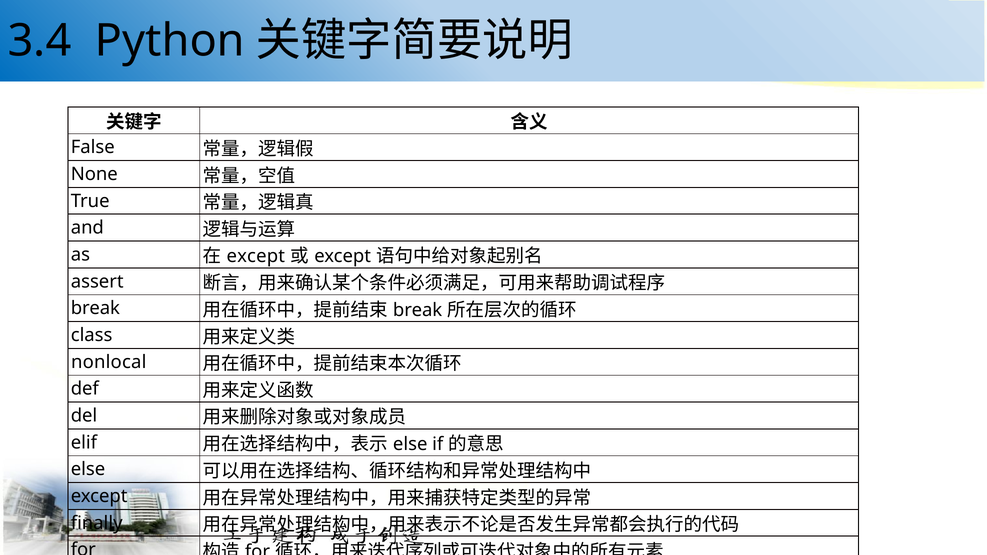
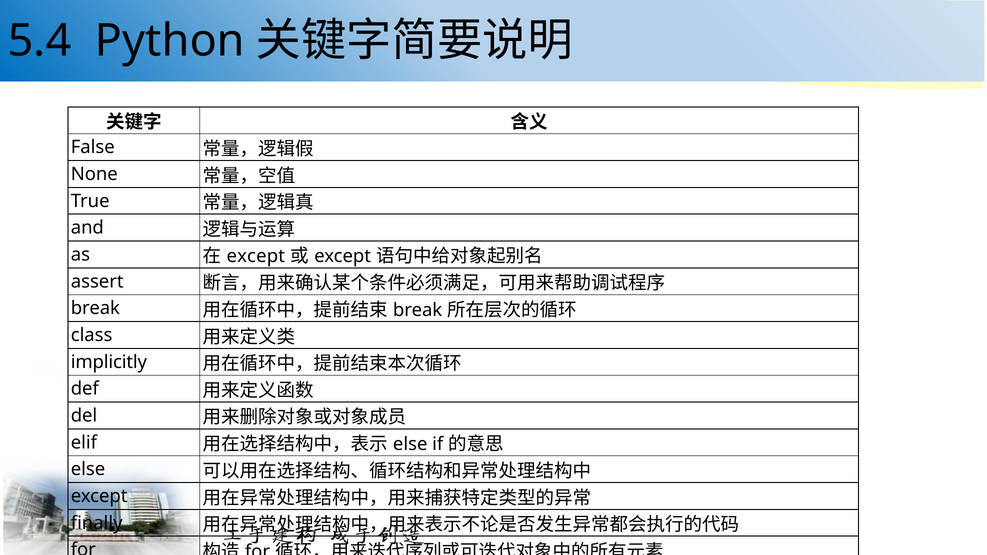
3.4: 3.4 -> 5.4
nonlocal: nonlocal -> implicitly
